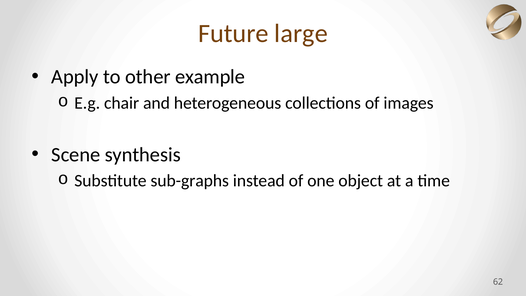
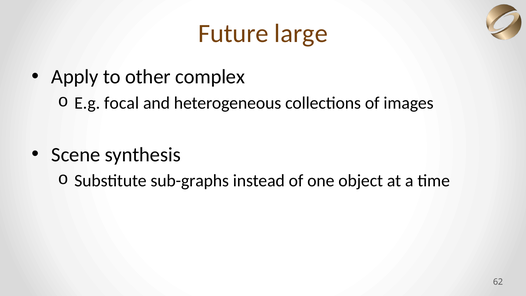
example: example -> complex
chair: chair -> focal
